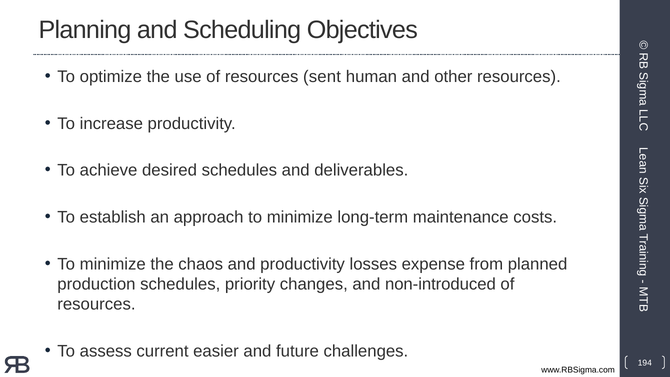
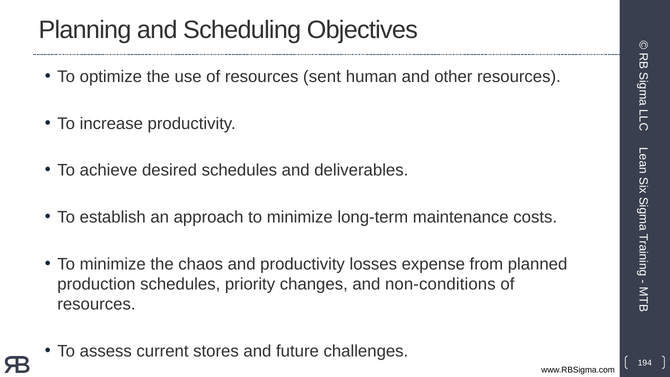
non-introduced: non-introduced -> non-conditions
easier: easier -> stores
